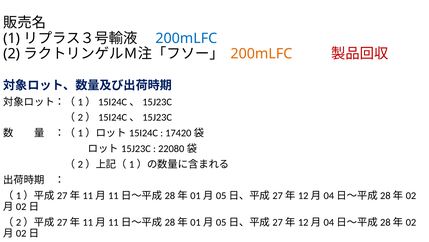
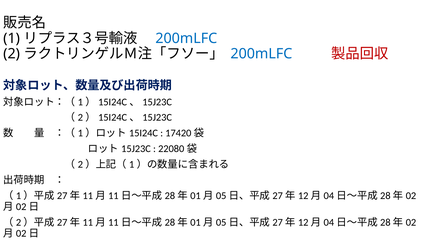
200mLFC at (261, 54) colour: orange -> blue
